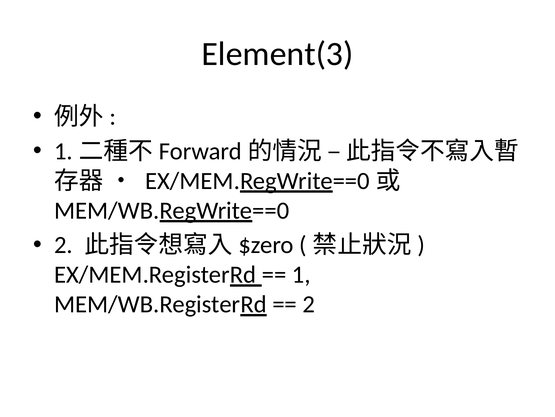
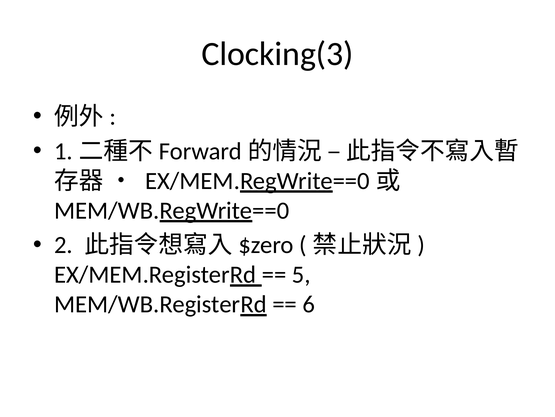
Element(3: Element(3 -> Clocking(3
1: 1 -> 5
2 at (309, 304): 2 -> 6
